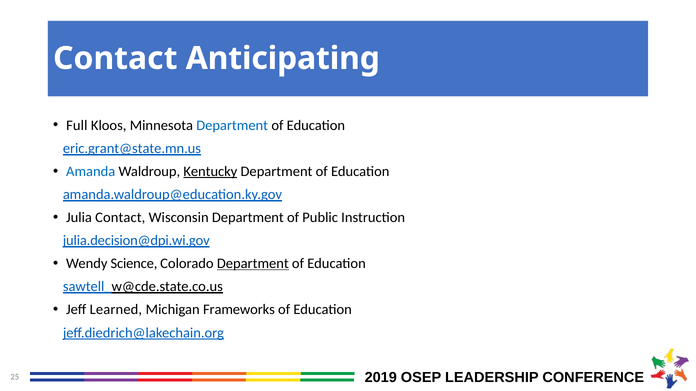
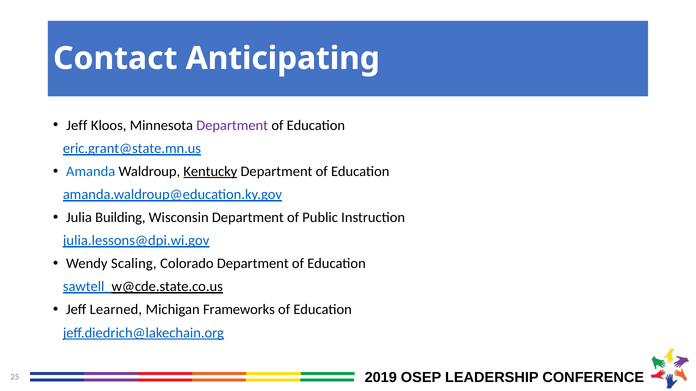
Full at (77, 125): Full -> Jeff
Department at (232, 125) colour: blue -> purple
Julia Contact: Contact -> Building
julia.decision@dpi.wi.gov: julia.decision@dpi.wi.gov -> julia.lessons@dpi.wi.gov
Science: Science -> Scaling
Department at (253, 264) underline: present -> none
